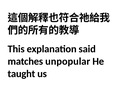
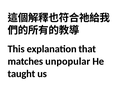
said: said -> that
